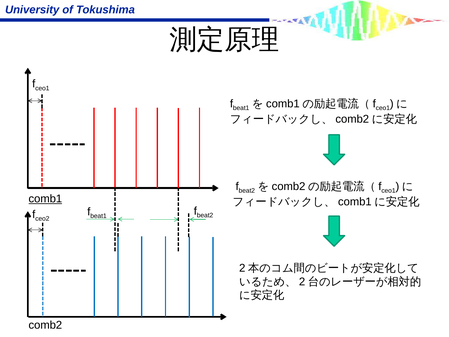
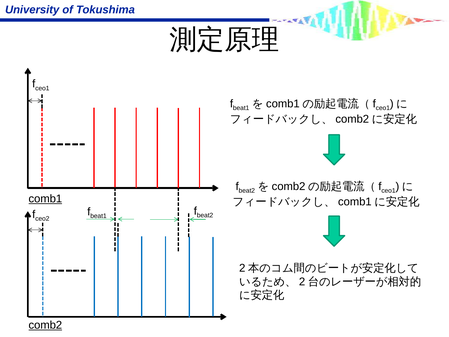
comb2 underline: none -> present
